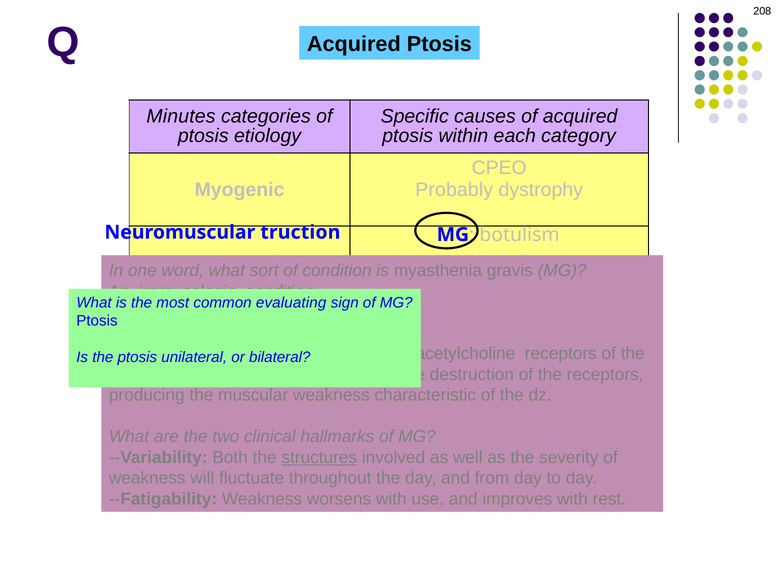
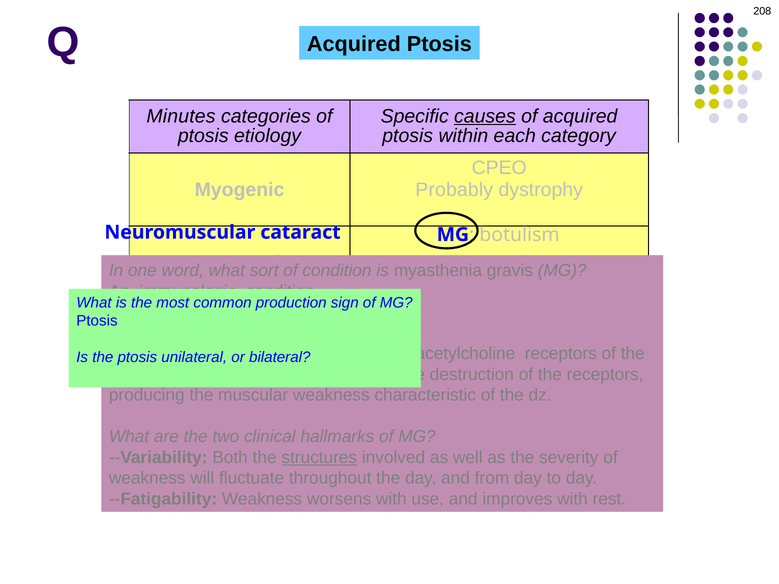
causes underline: none -> present
truction: truction -> cataract
evaluating: evaluating -> production
